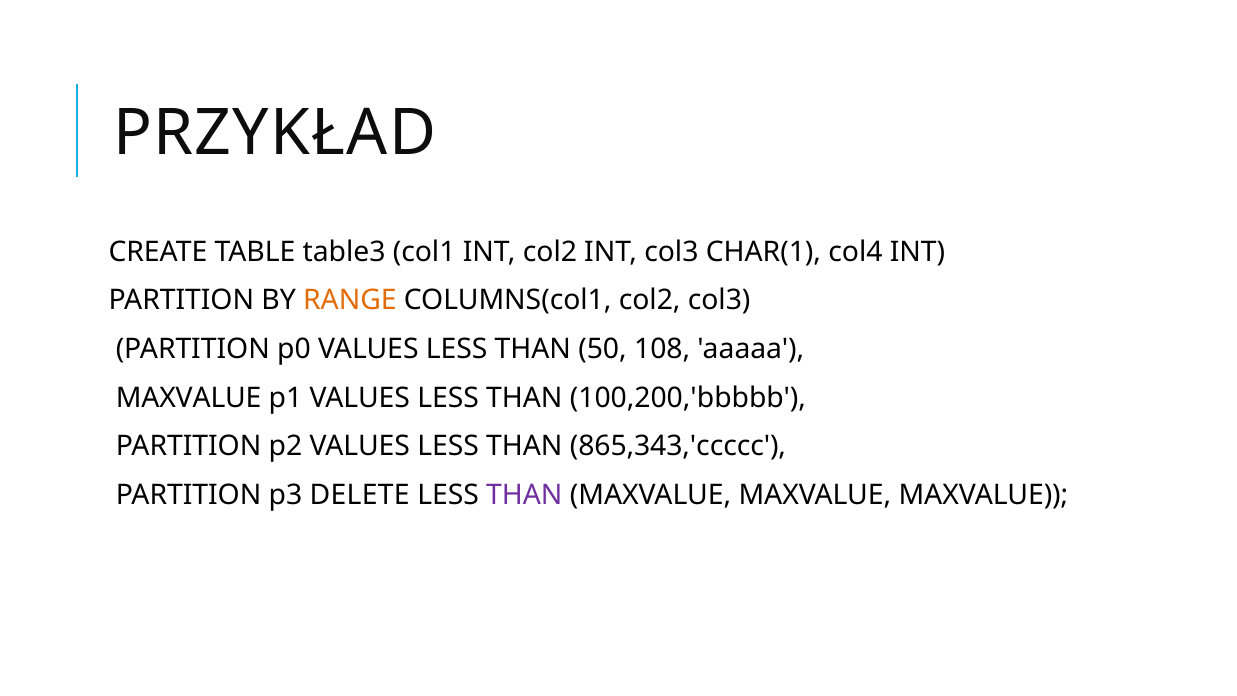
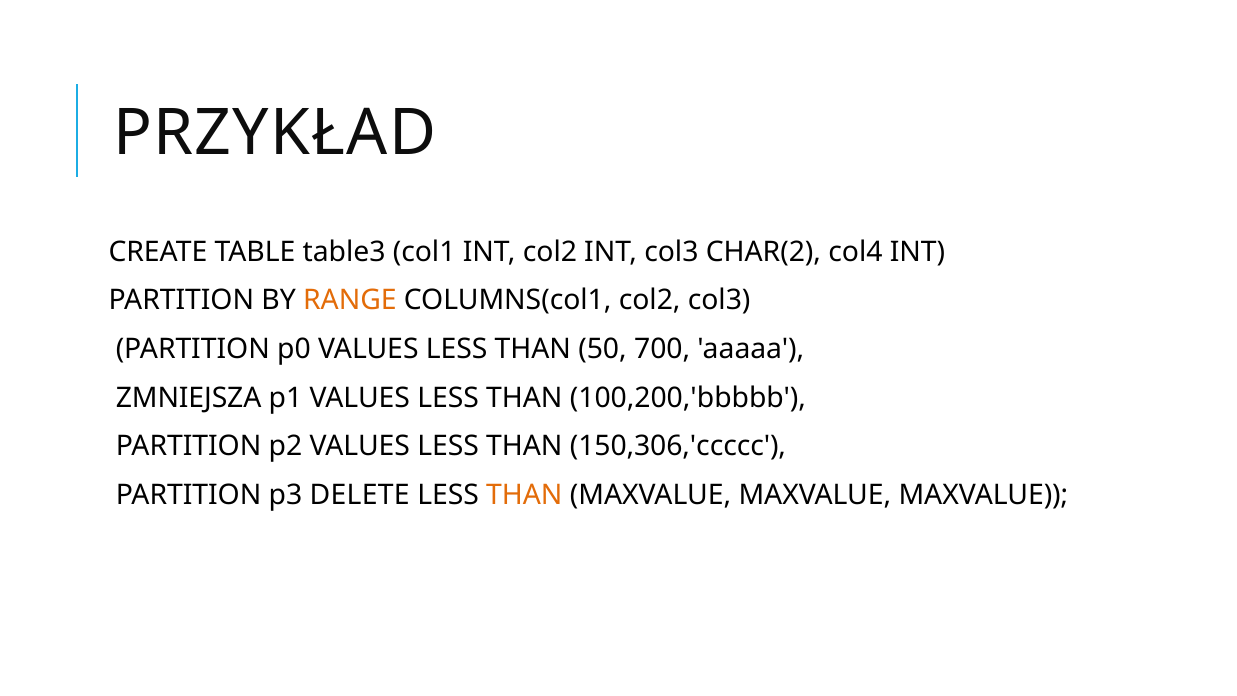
CHAR(1: CHAR(1 -> CHAR(2
108: 108 -> 700
MAXVALUE at (189, 398): MAXVALUE -> ZMNIEJSZA
865,343,'ccccc: 865,343,'ccccc -> 150,306,'ccccc
THAN at (524, 495) colour: purple -> orange
